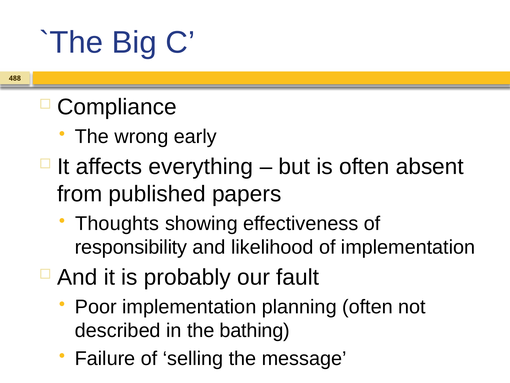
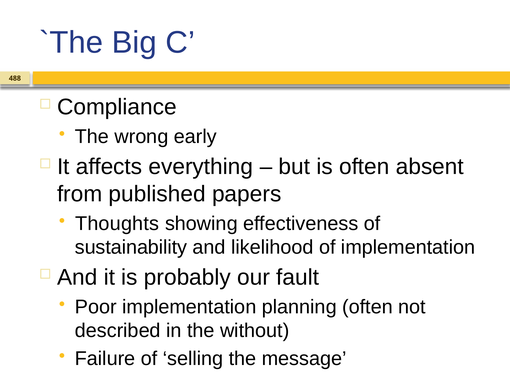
responsibility: responsibility -> sustainability
bathing: bathing -> without
